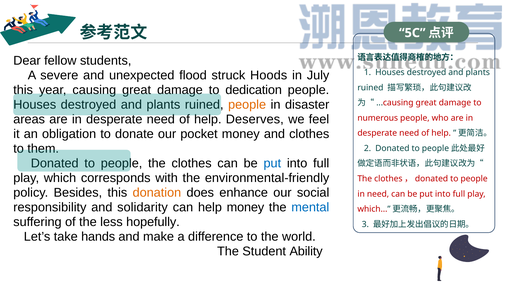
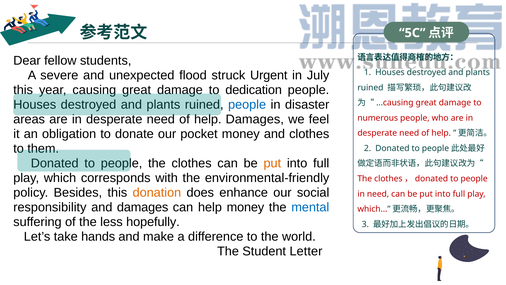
Hoods: Hoods -> Urgent
people at (247, 105) colour: orange -> blue
Deserves at (255, 119): Deserves -> Damages
put at (272, 163) colour: blue -> orange
and solidarity: solidarity -> damages
Ability: Ability -> Letter
